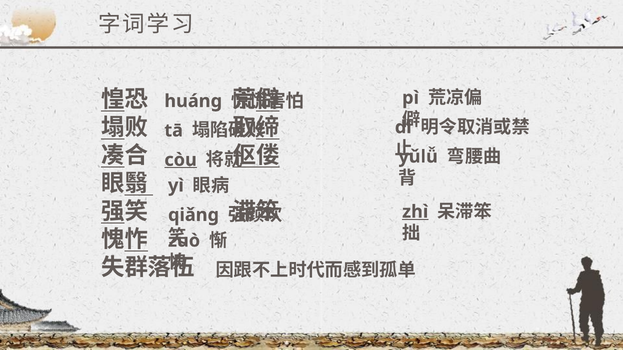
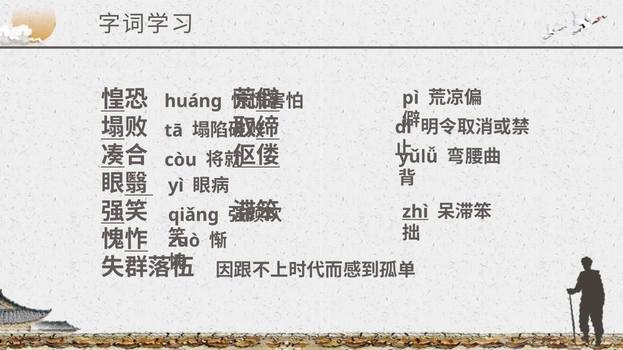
còu underline: present -> none
